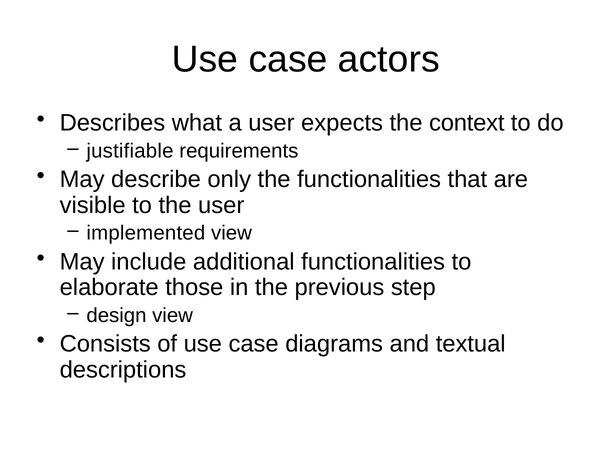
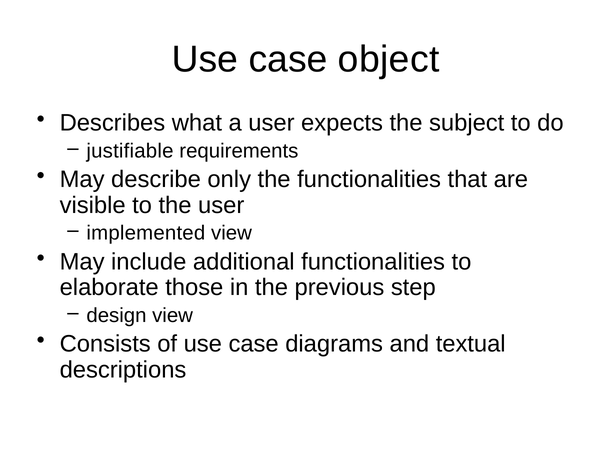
actors: actors -> object
context: context -> subject
